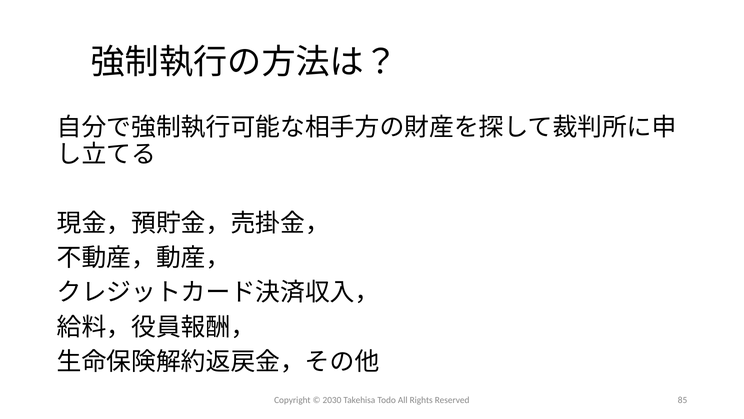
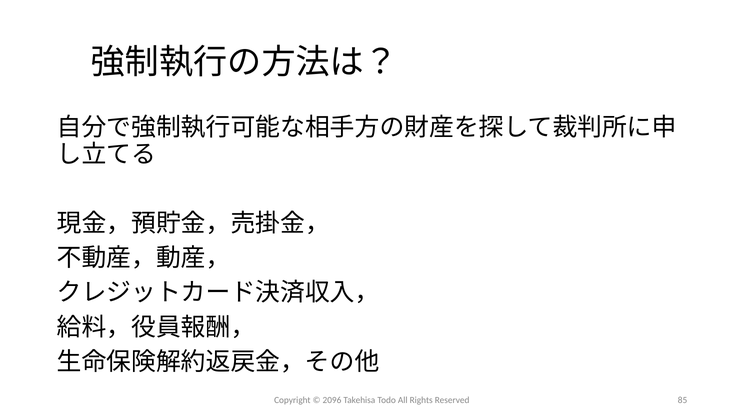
2030: 2030 -> 2096
